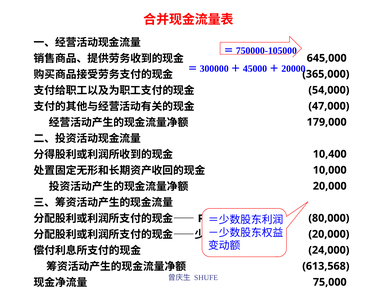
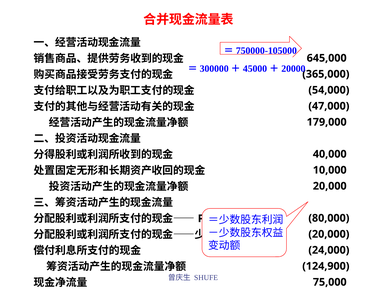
10,400: 10,400 -> 40,000
613,568: 613,568 -> 124,900
